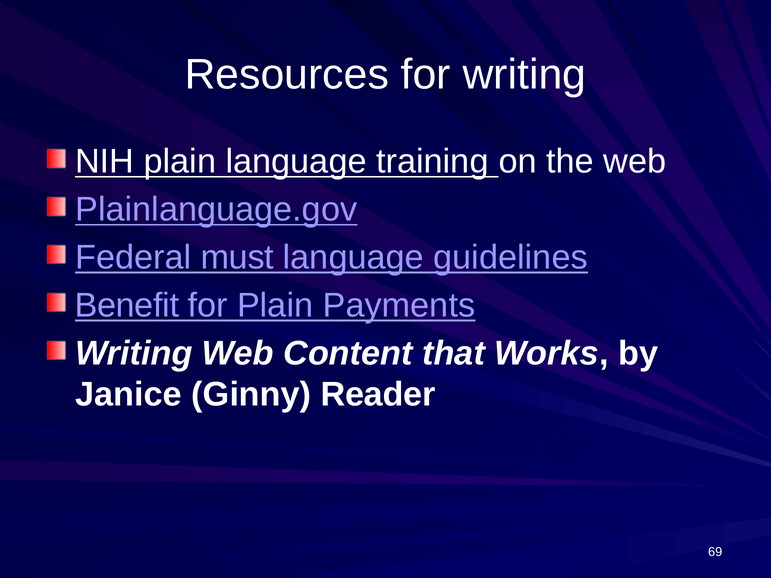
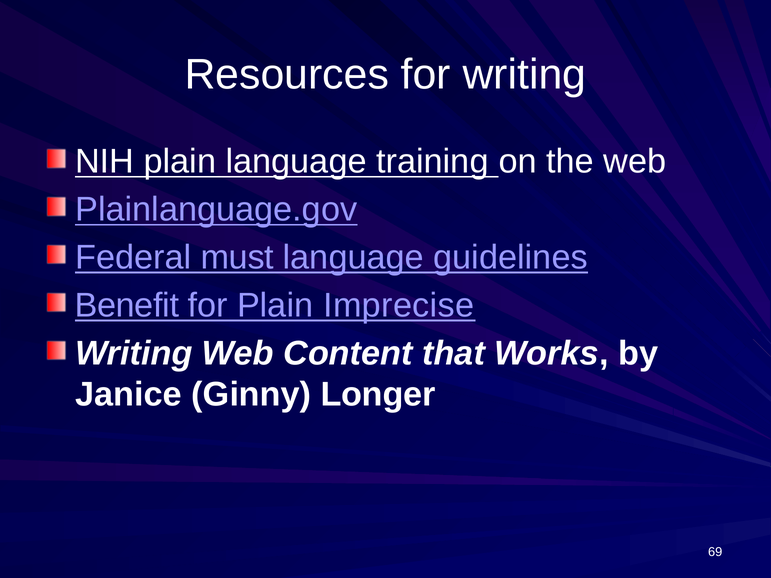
Payments: Payments -> Imprecise
Reader: Reader -> Longer
